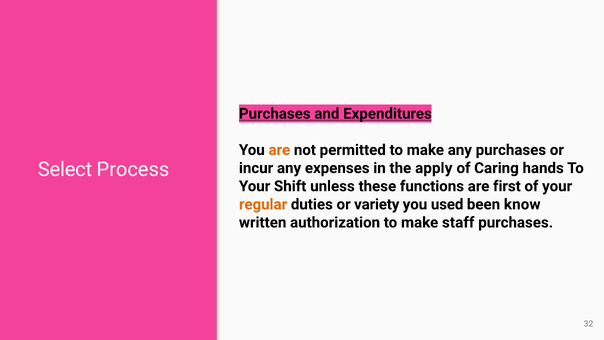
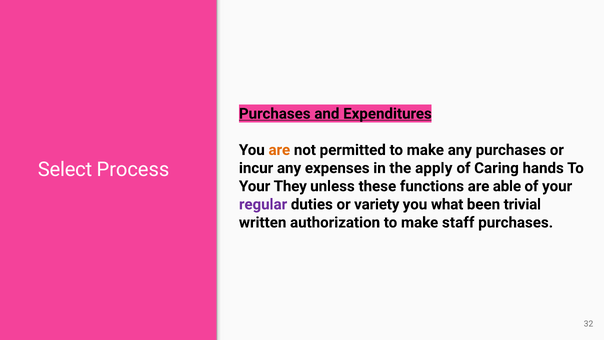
Shift: Shift -> They
first: first -> able
regular colour: orange -> purple
used: used -> what
know: know -> trivial
